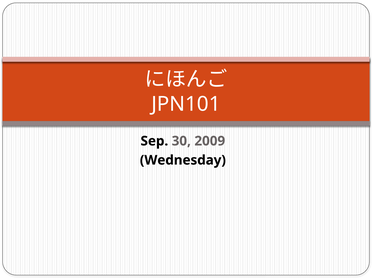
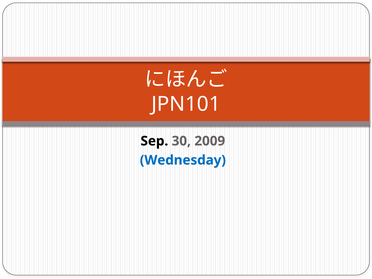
Wednesday colour: black -> blue
